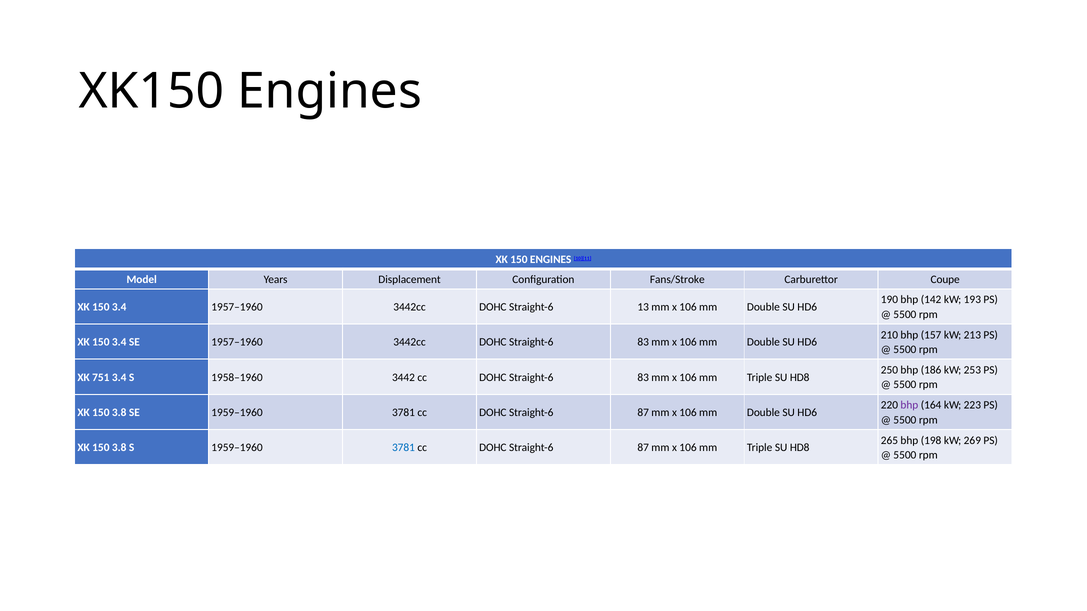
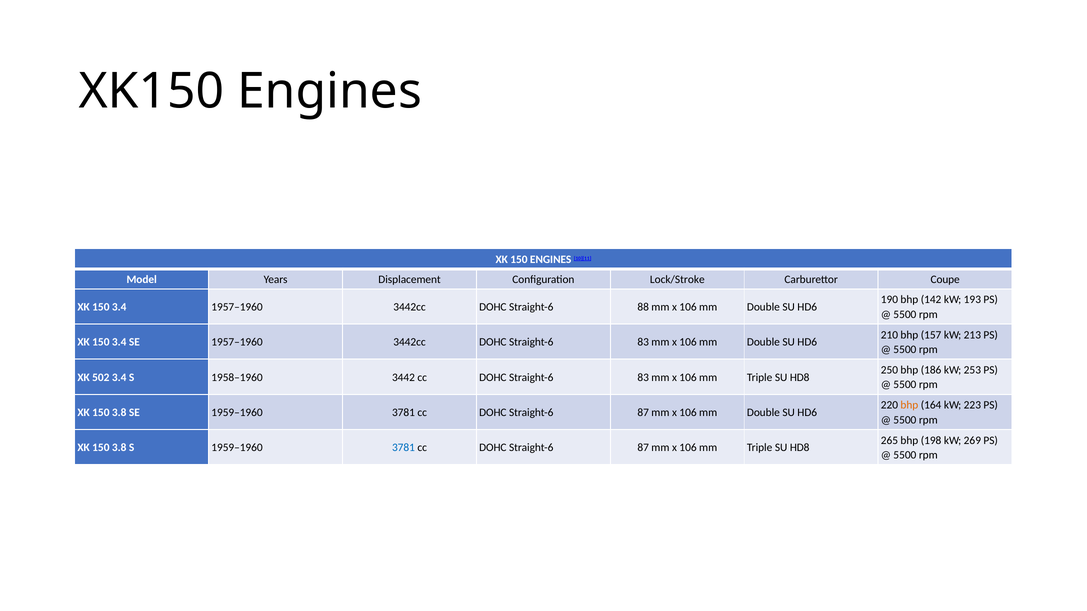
Fans/Stroke: Fans/Stroke -> Lock/Stroke
13: 13 -> 88
751: 751 -> 502
bhp at (909, 405) colour: purple -> orange
